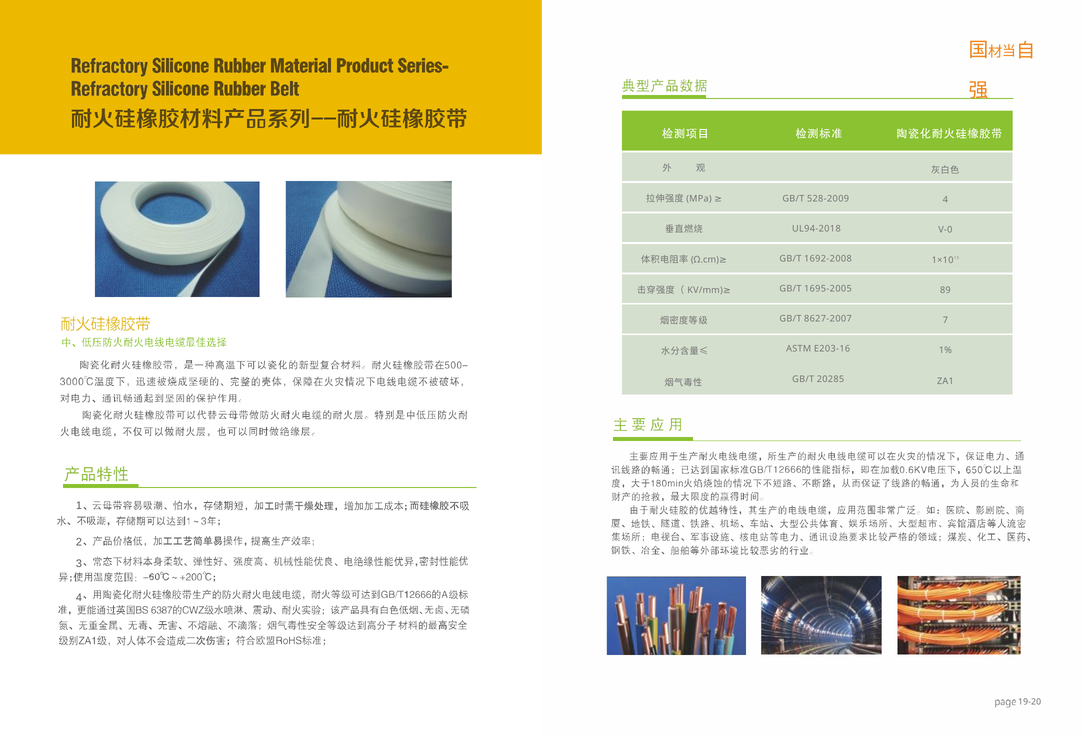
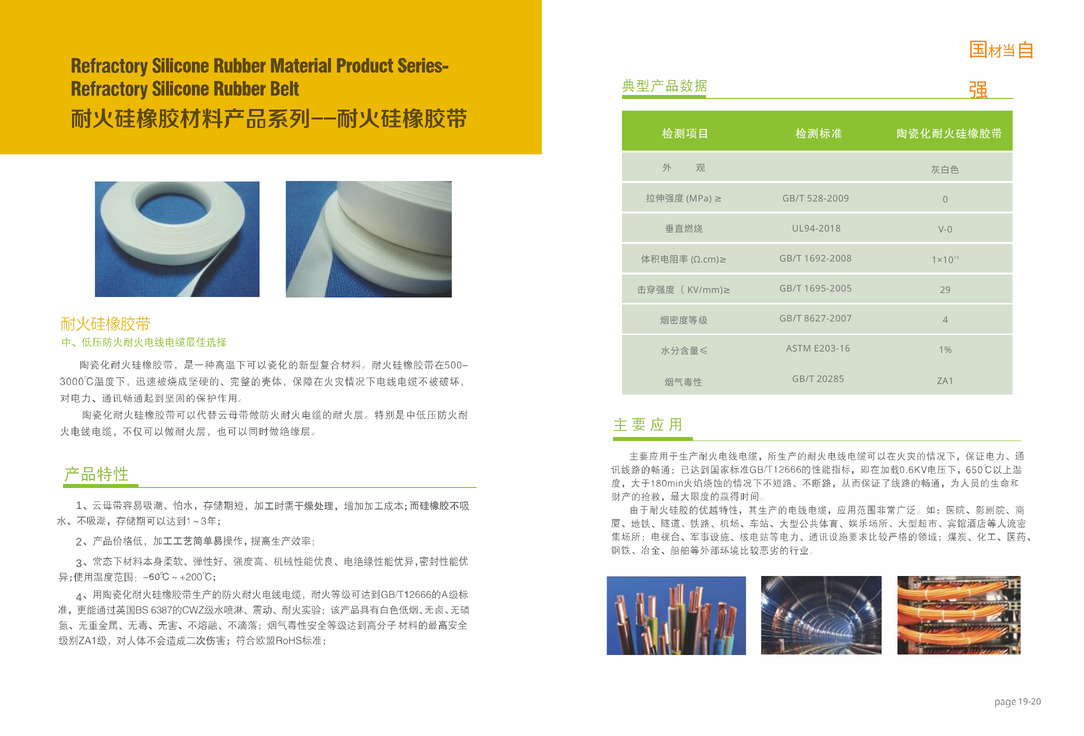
528-2009 4: 4 -> 0
89: 89 -> 29
8627-2007 7: 7 -> 4
